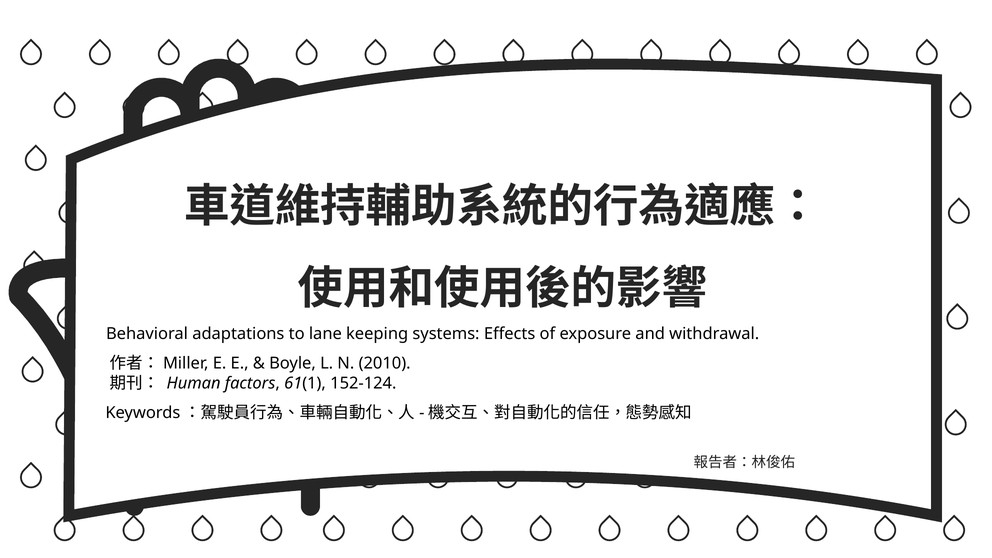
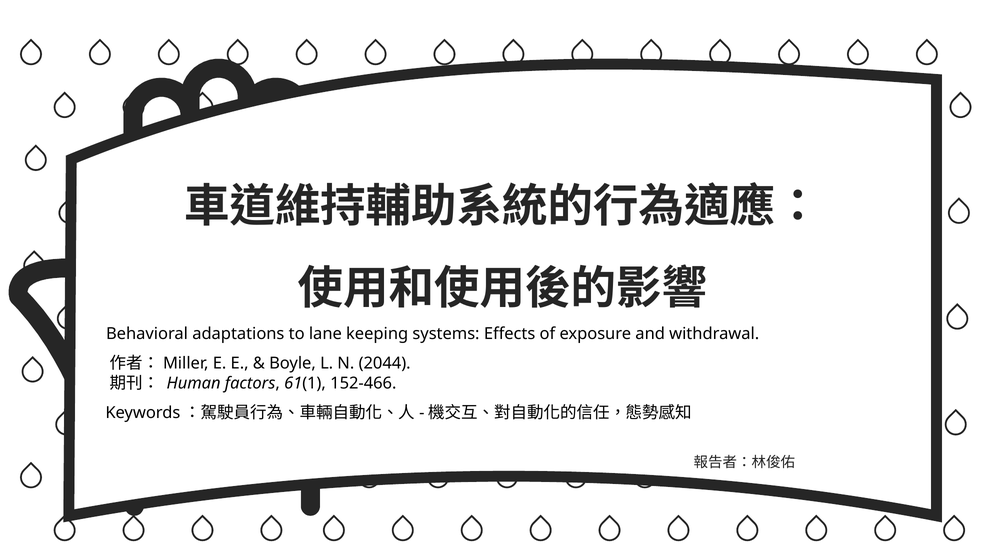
2010: 2010 -> 2044
152-124: 152-124 -> 152-466
